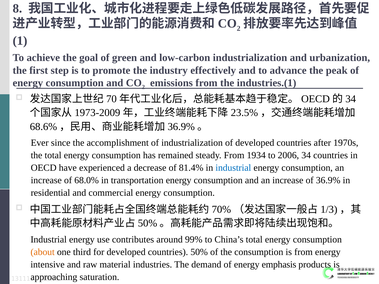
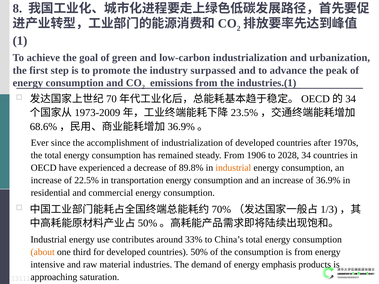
effectively: effectively -> surpassed
1934: 1934 -> 1906
2006: 2006 -> 2028
81.4%: 81.4% -> 89.8%
industrial at (233, 168) colour: blue -> orange
68.0%: 68.0% -> 22.5%
99%: 99% -> 33%
